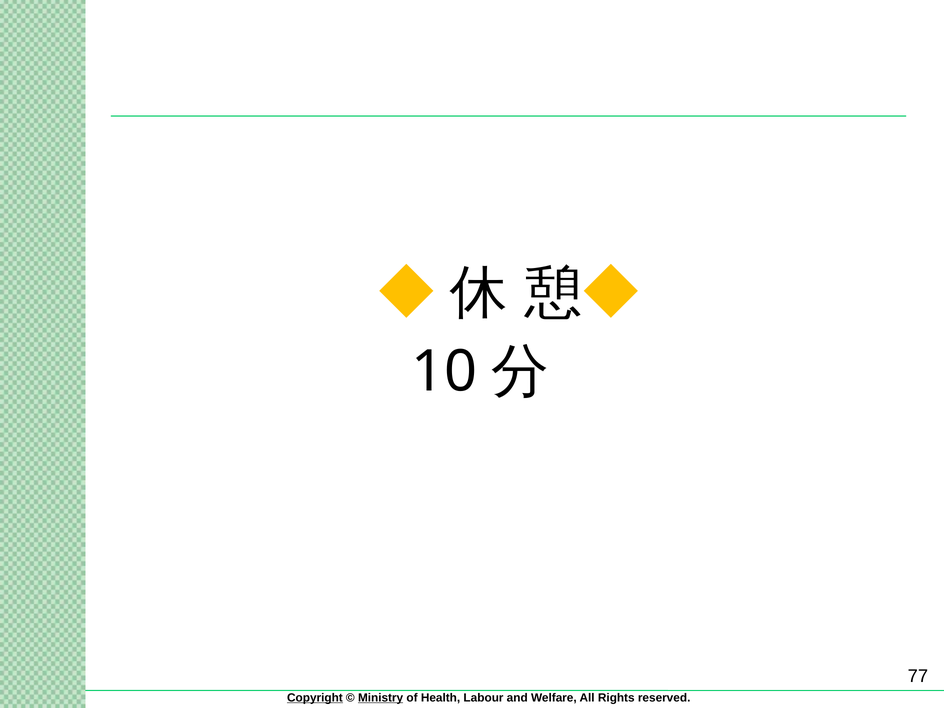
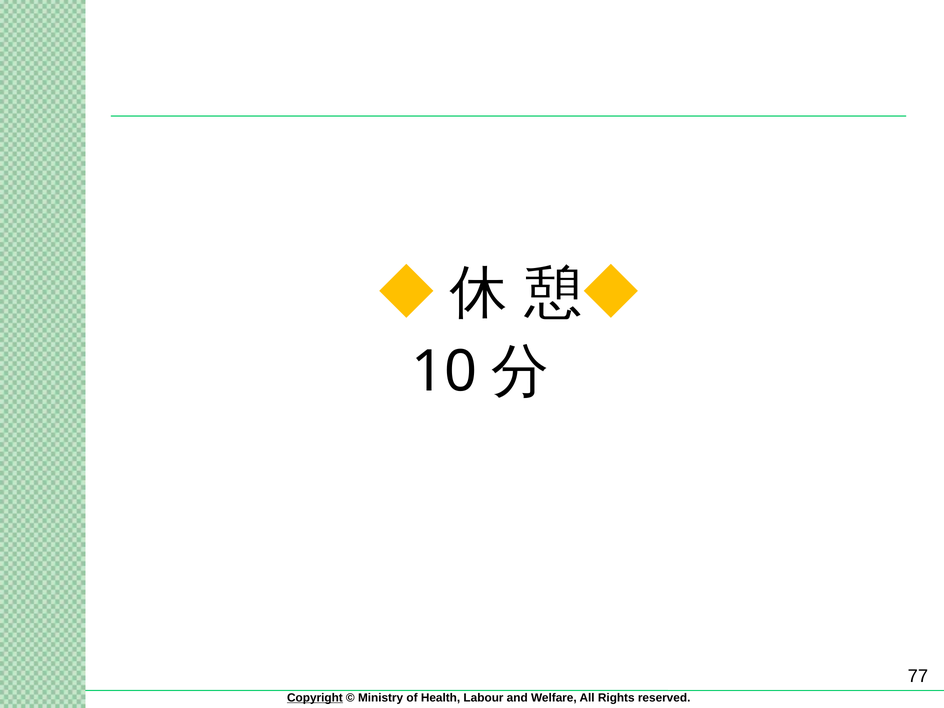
Ministry underline: present -> none
